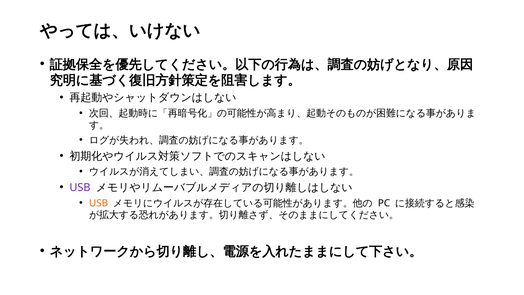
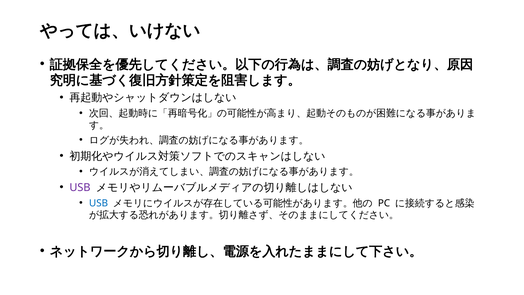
USB at (99, 203) colour: orange -> blue
